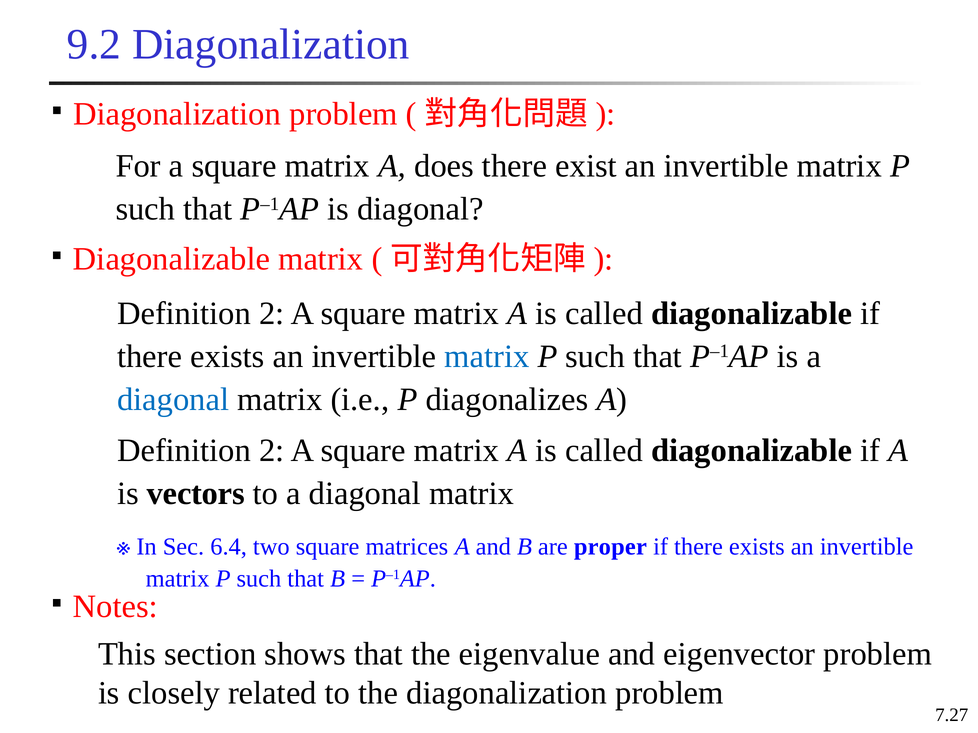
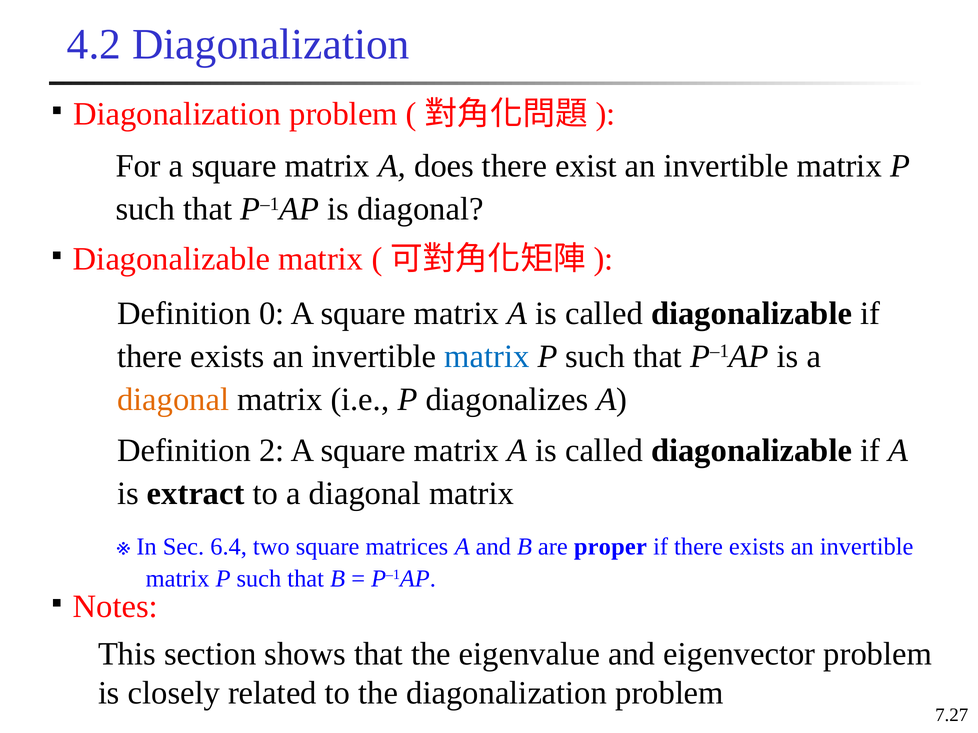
9.2: 9.2 -> 4.2
2 at (272, 314): 2 -> 0
diagonal at (173, 400) colour: blue -> orange
vectors: vectors -> extract
